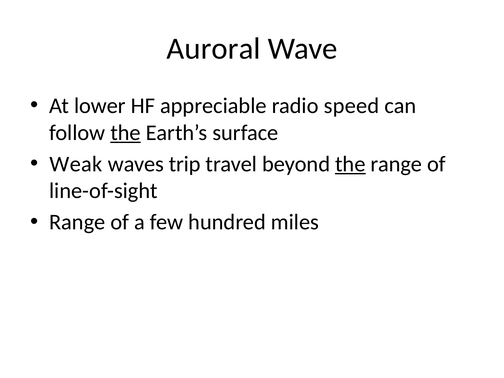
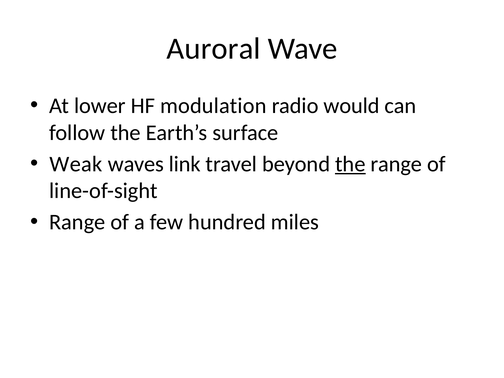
appreciable: appreciable -> modulation
speed: speed -> would
the at (126, 133) underline: present -> none
trip: trip -> link
